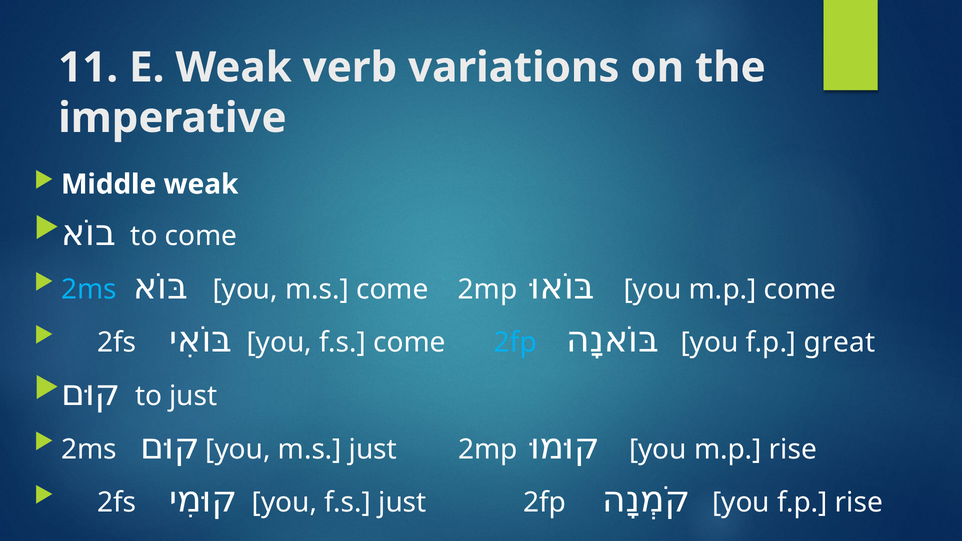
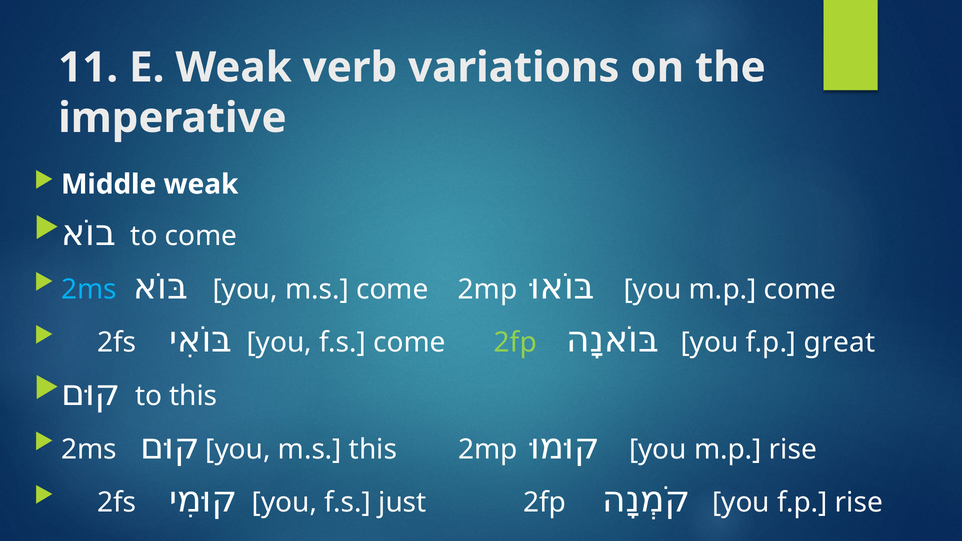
2fp at (515, 343) colour: light blue -> light green
to just: just -> this
m.s just: just -> this
